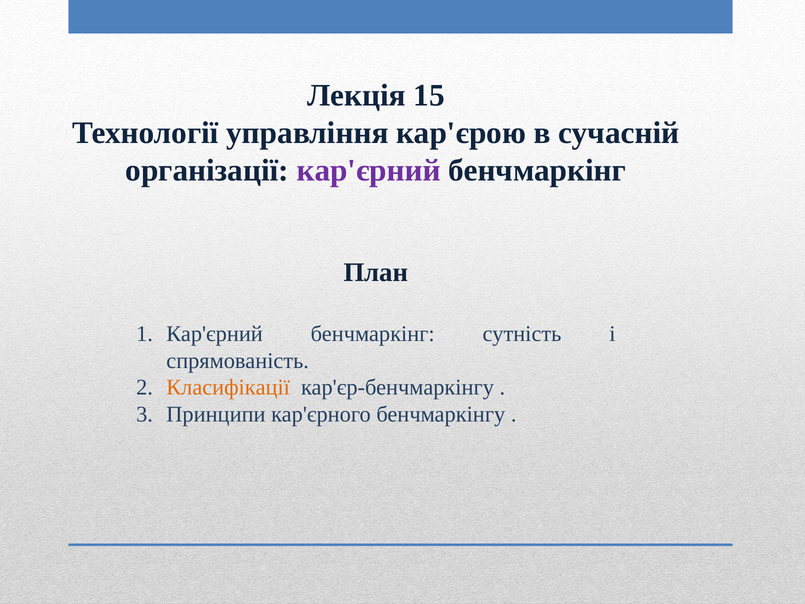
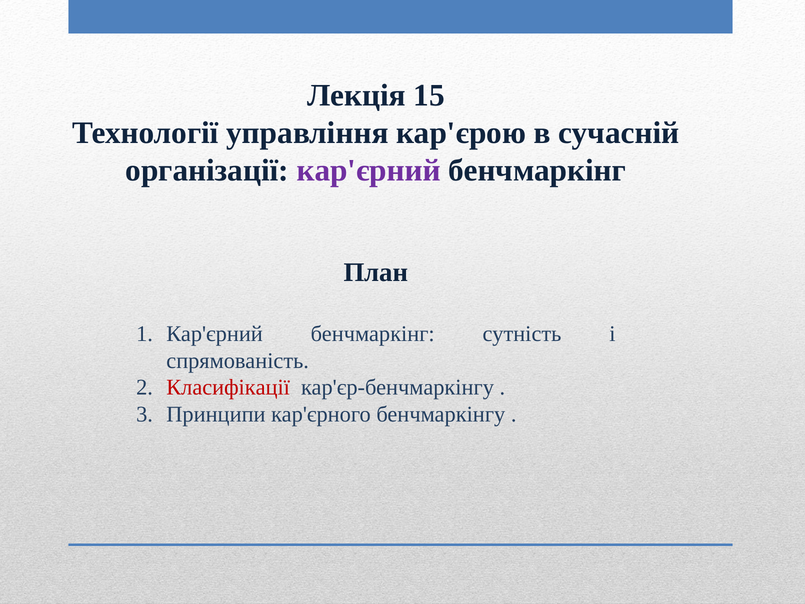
Класифікації colour: orange -> red
